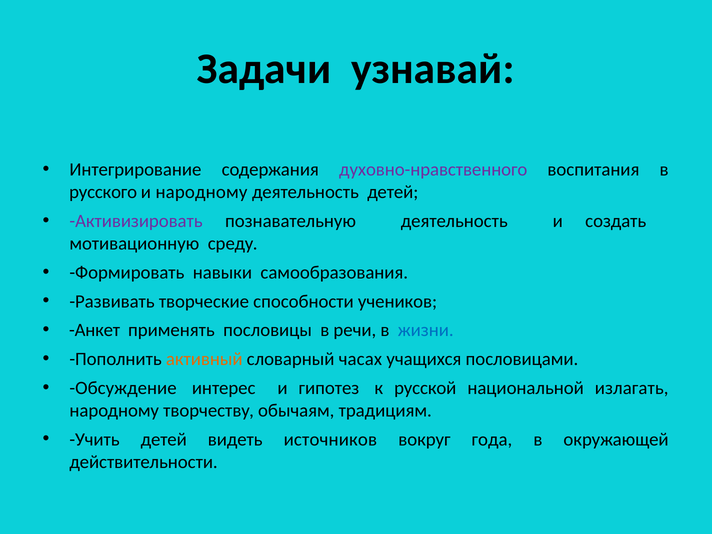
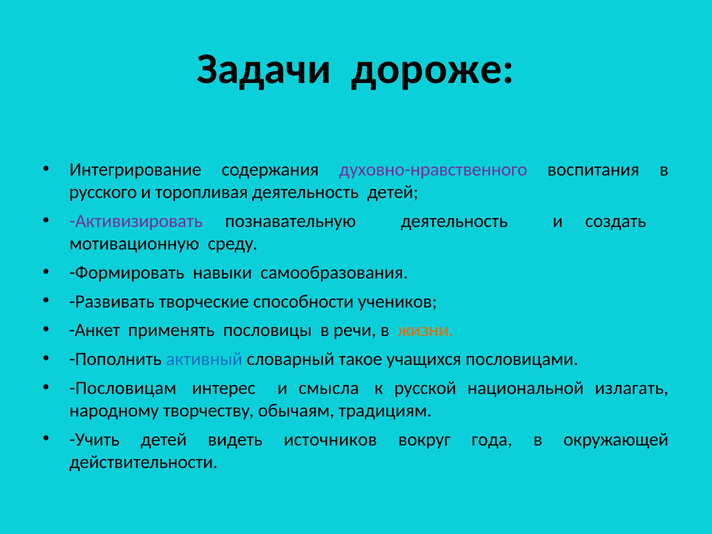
узнавай: узнавай -> дороже
и народному: народному -> торопливая
жизни colour: blue -> orange
активный colour: orange -> blue
часах: часах -> такое
Обсуждение: Обсуждение -> Пословицам
гипотез: гипотез -> смысла
